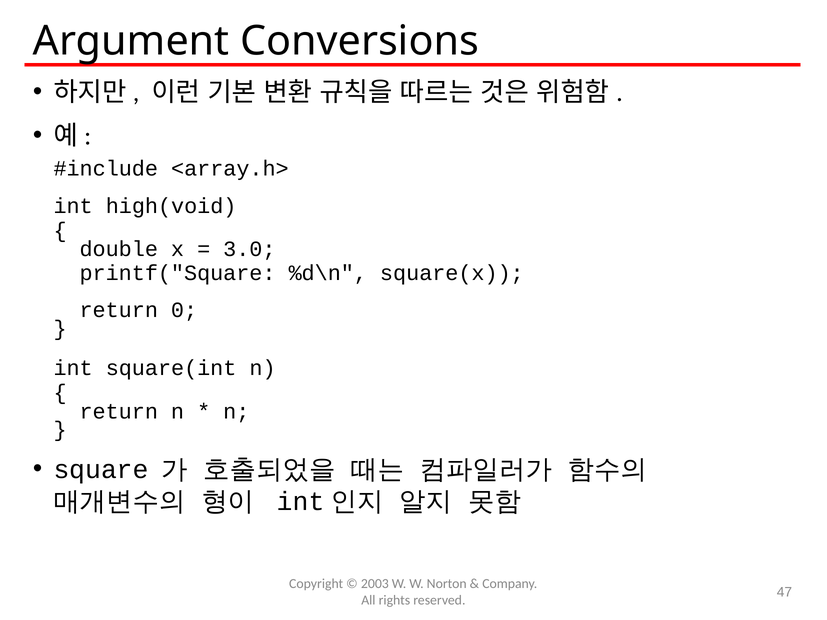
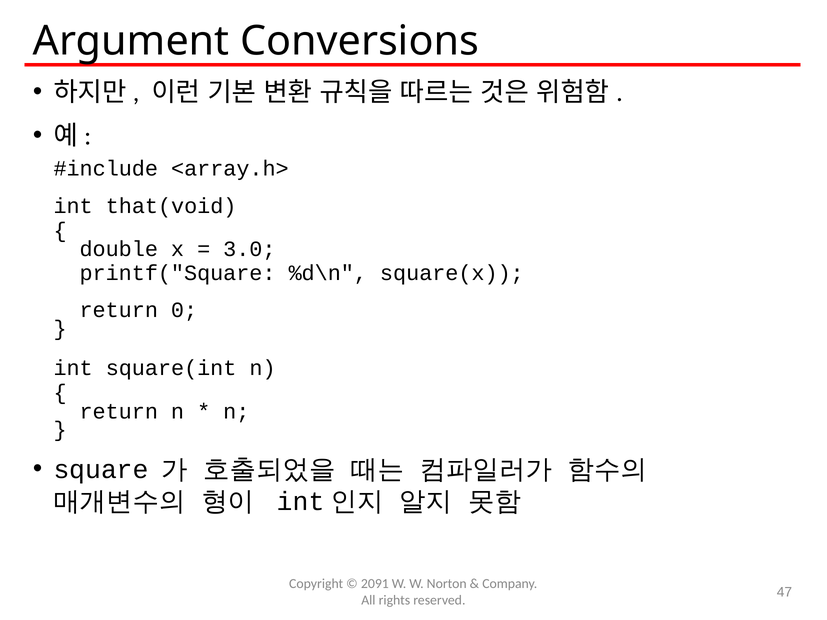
high(void: high(void -> that(void
2003: 2003 -> 2091
